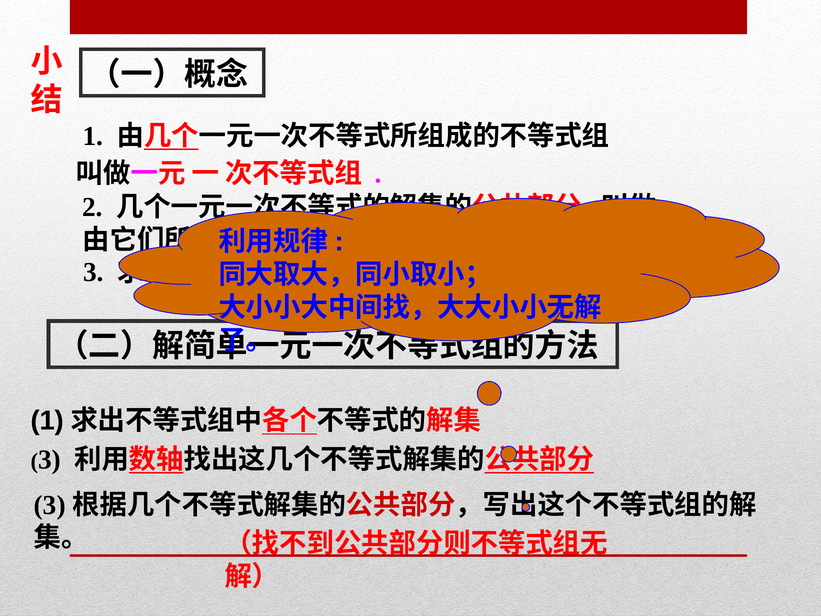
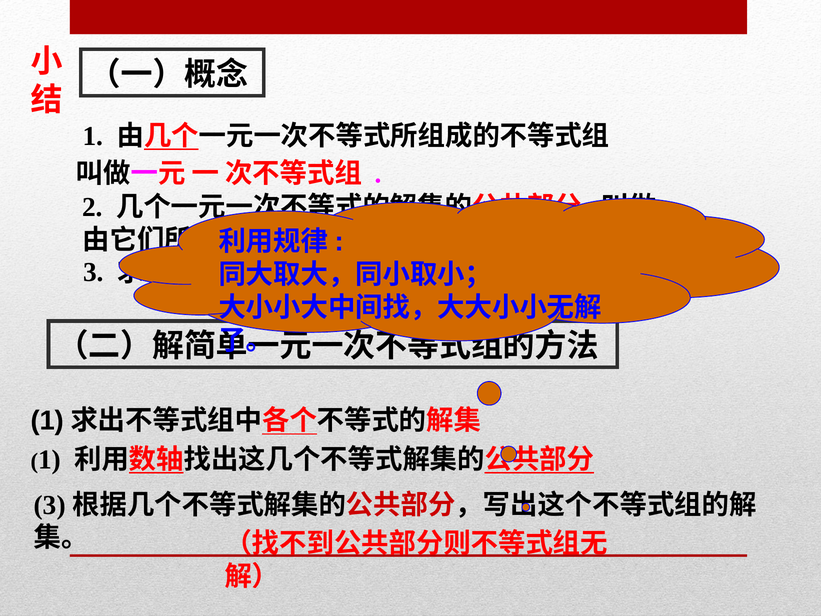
3 at (50, 460): 3 -> 1
